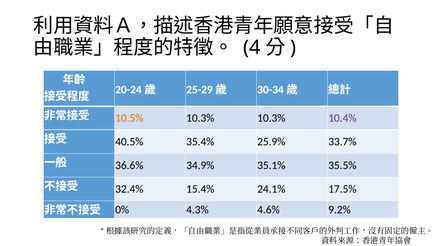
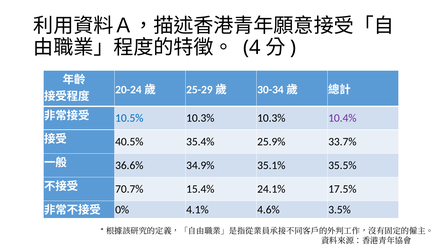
10.5% colour: orange -> blue
32.4%: 32.4% -> 70.7%
4.3%: 4.3% -> 4.1%
9.2%: 9.2% -> 3.5%
